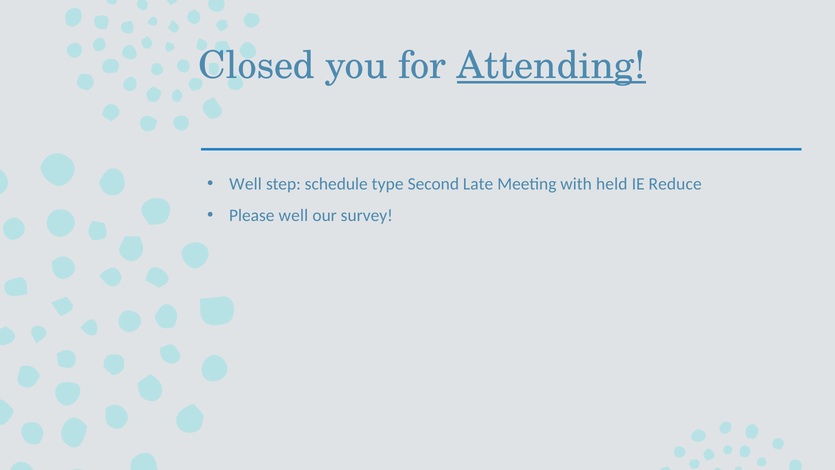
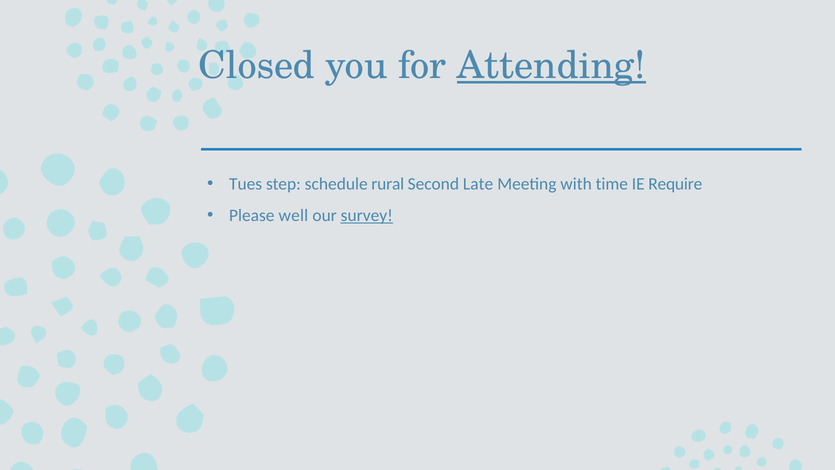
Well at (246, 184): Well -> Tues
type: type -> rural
held: held -> time
Reduce: Reduce -> Require
survey underline: none -> present
